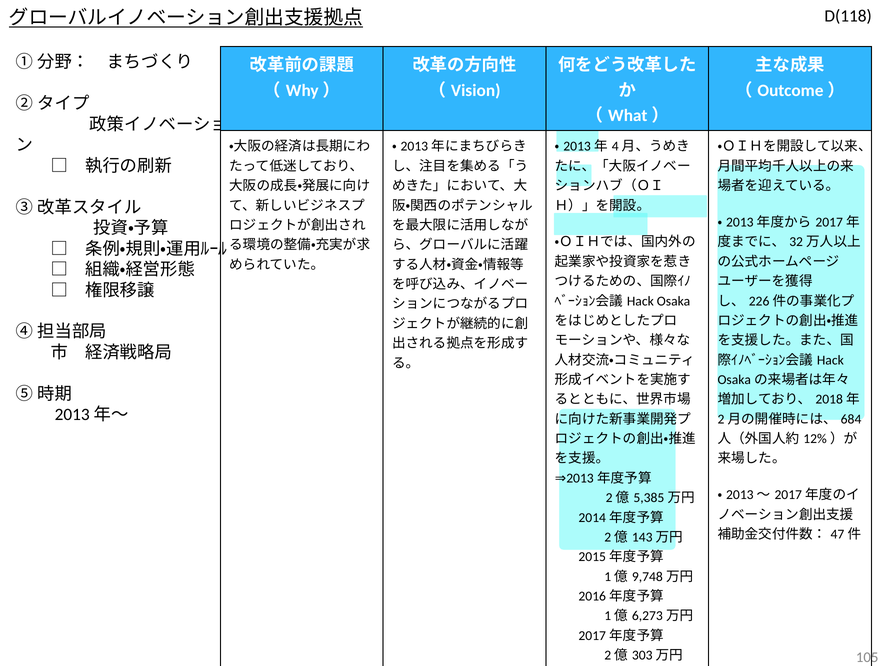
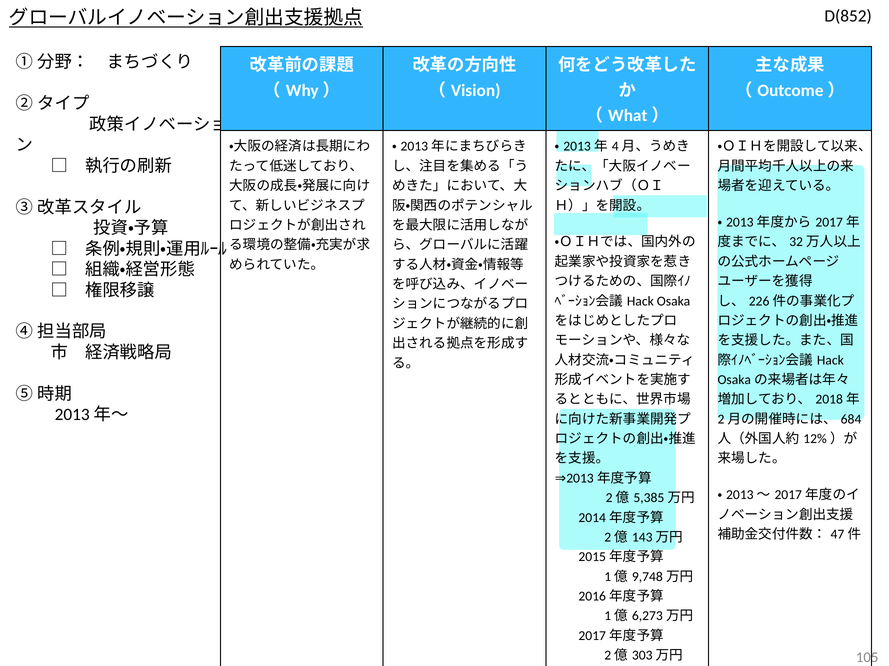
D(118: D(118 -> D(852
